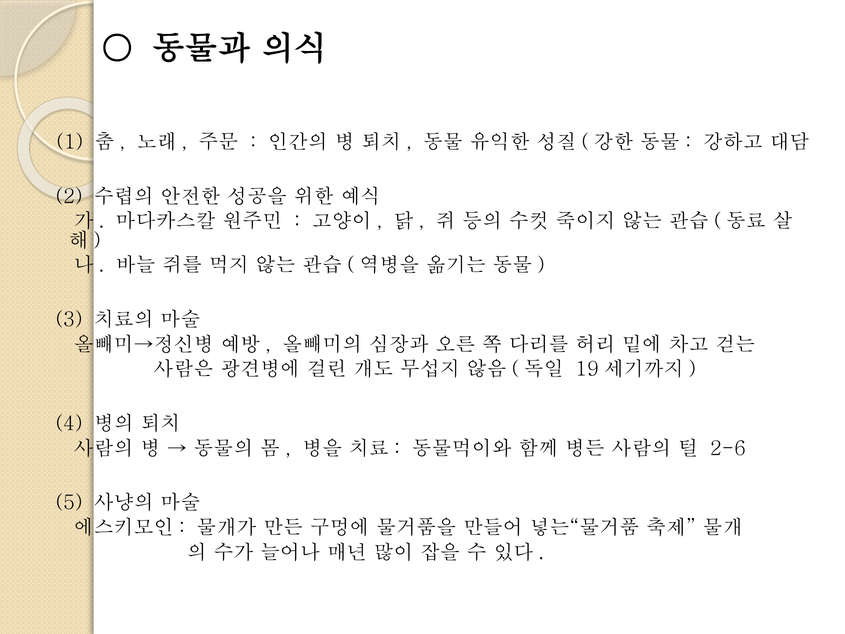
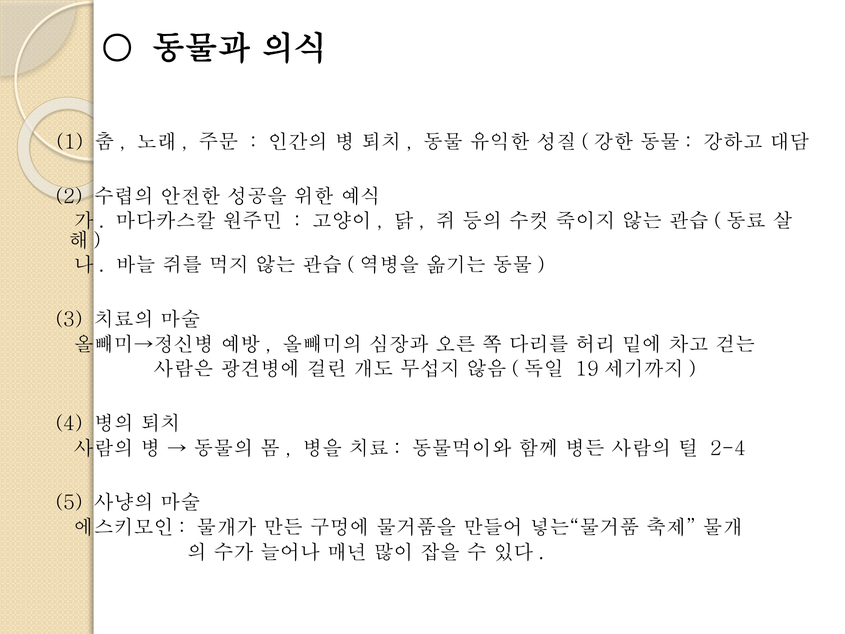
2-6: 2-6 -> 2-4
